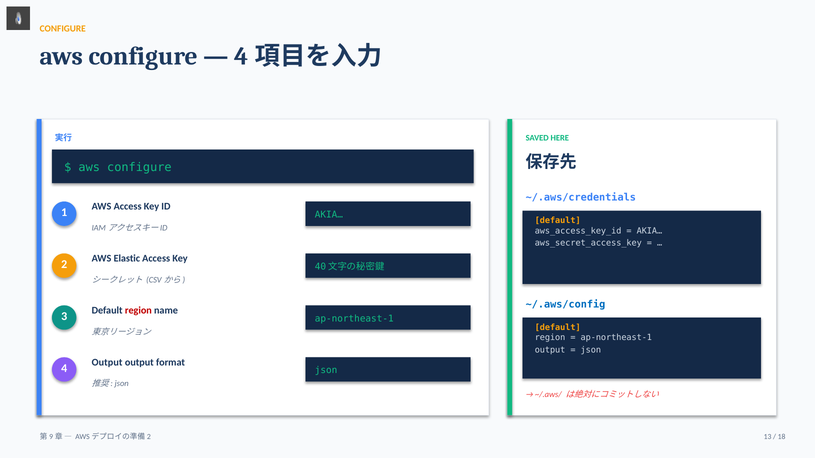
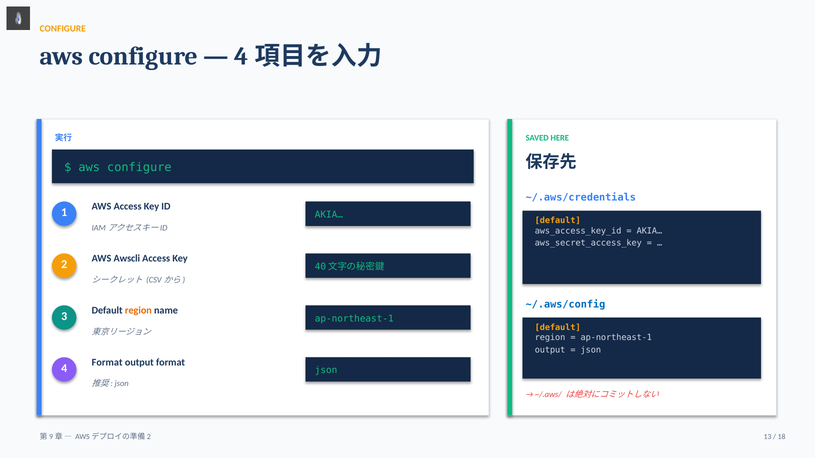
Elastic: Elastic -> Awscli
region at (138, 311) colour: red -> orange
Output at (107, 363): Output -> Format
